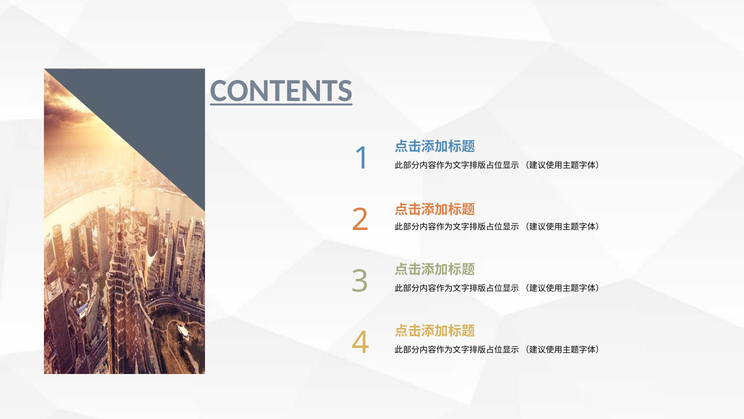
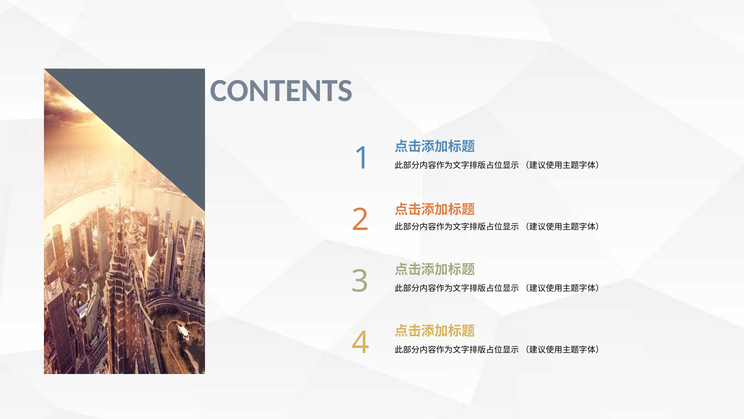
CONTENTS underline: present -> none
